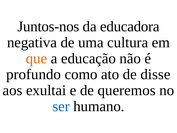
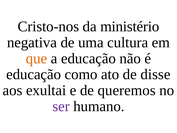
Juntos-nos: Juntos-nos -> Cristo-nos
educadora: educadora -> ministério
profundo at (34, 74): profundo -> educação
ser colour: blue -> purple
